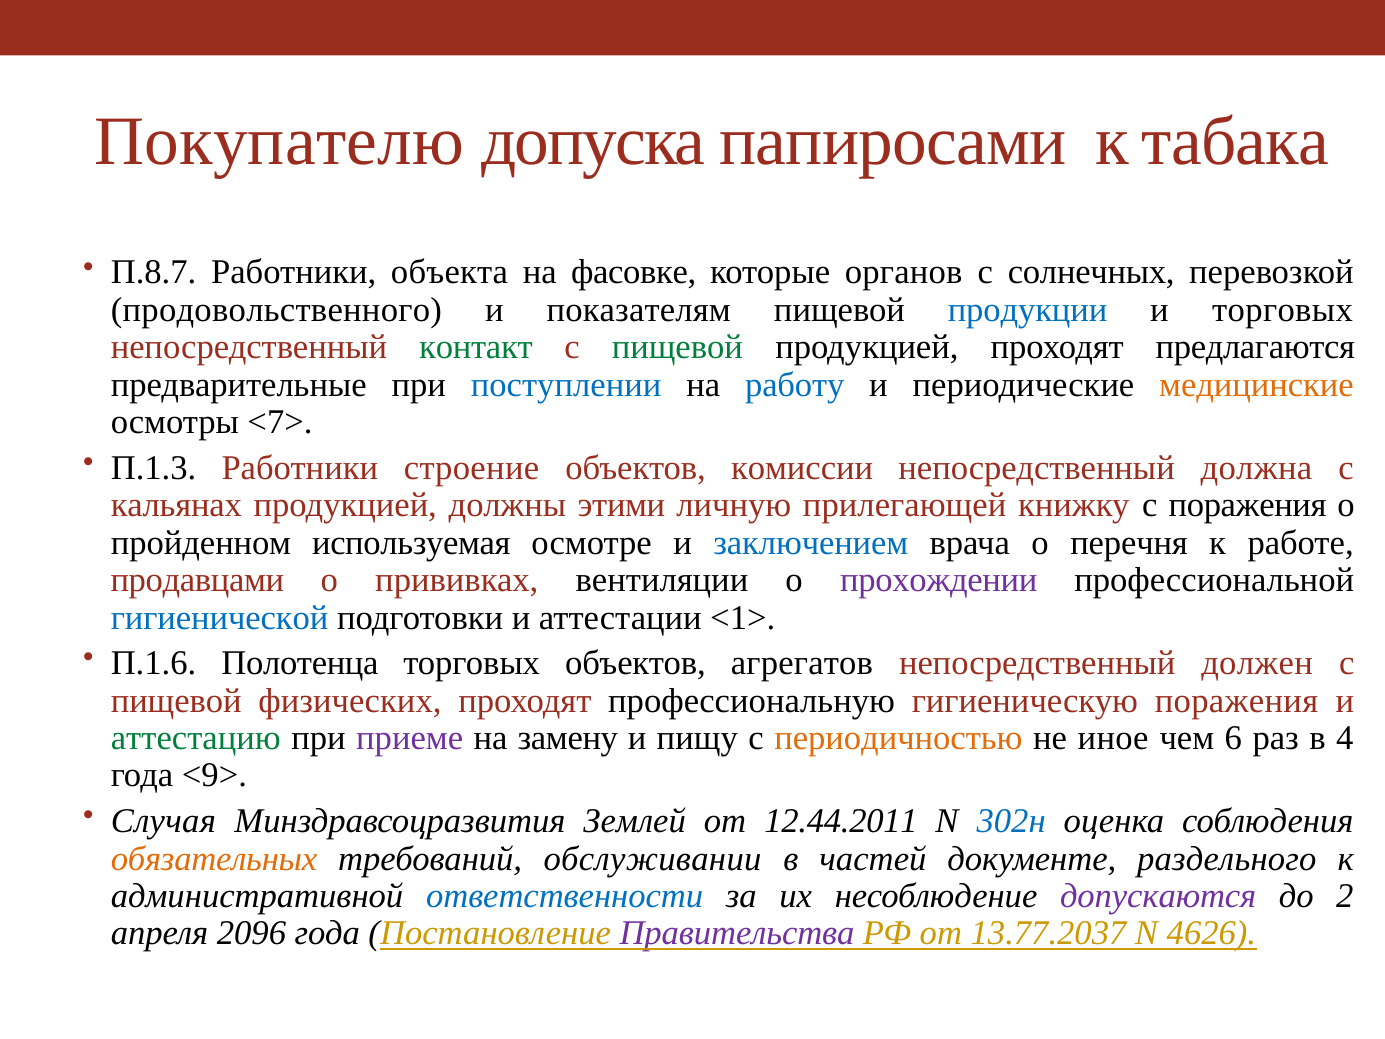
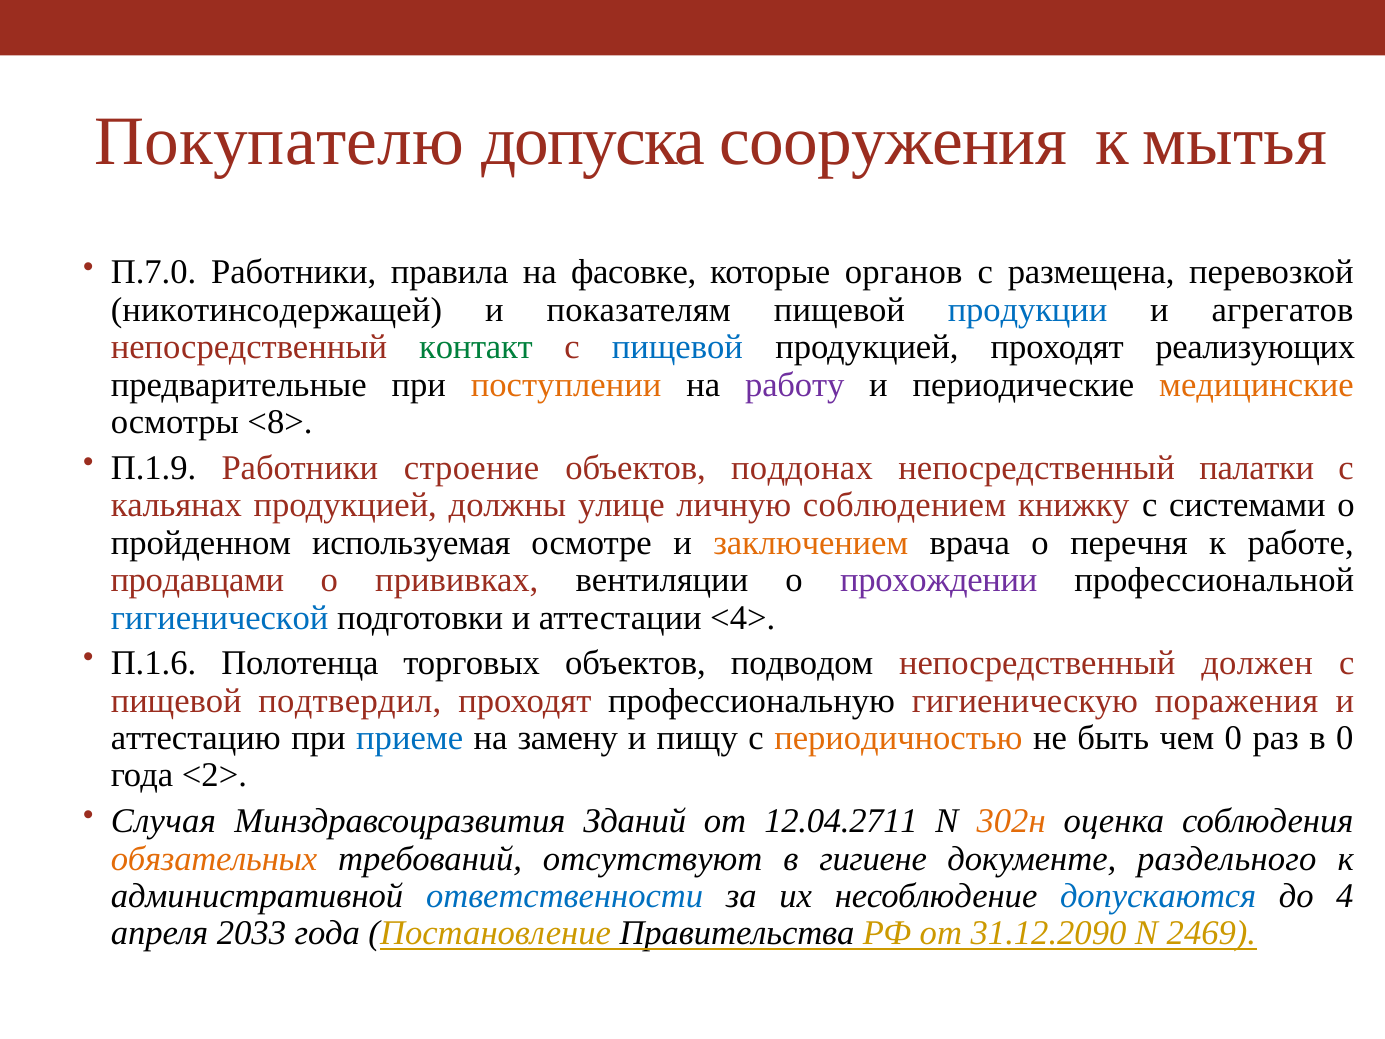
папиросами: папиросами -> сооружения
табака: табака -> мытья
П.8.7: П.8.7 -> П.7.0
объекта: объекта -> правила
солнечных: солнечных -> размещена
продовольственного: продовольственного -> никотинсодержащей
и торговых: торговых -> агрегатов
пищевой at (677, 347) colour: green -> blue
предлагаются: предлагаются -> реализующих
поступлении colour: blue -> orange
работу colour: blue -> purple
<7>: <7> -> <8>
П.1.3: П.1.3 -> П.1.9
комиссии: комиссии -> поддонах
должна: должна -> палатки
этими: этими -> улице
прилегающей: прилегающей -> соблюдением
с поражения: поражения -> системами
заключением colour: blue -> orange
<1>: <1> -> <4>
агрегатов: агрегатов -> подводом
физических: физических -> подтвердил
аттестацию colour: green -> black
приеме colour: purple -> blue
иное: иное -> быть
чем 6: 6 -> 0
в 4: 4 -> 0
<9>: <9> -> <2>
Землей: Землей -> Зданий
12.44.2011: 12.44.2011 -> 12.04.2711
302н colour: blue -> orange
обслуживании: обслуживании -> отсутствуют
частей: частей -> гигиене
допускаются colour: purple -> blue
2: 2 -> 4
2096: 2096 -> 2033
Правительства colour: purple -> black
13.77.2037: 13.77.2037 -> 31.12.2090
4626: 4626 -> 2469
